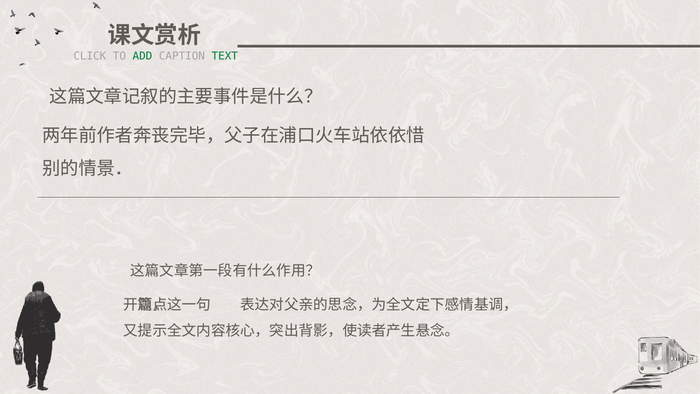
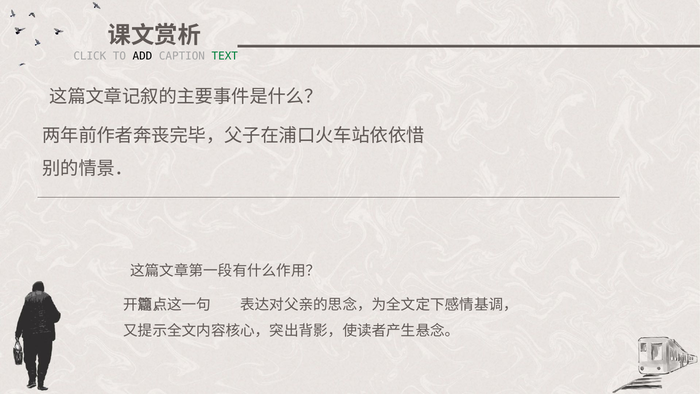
ADD colour: green -> black
